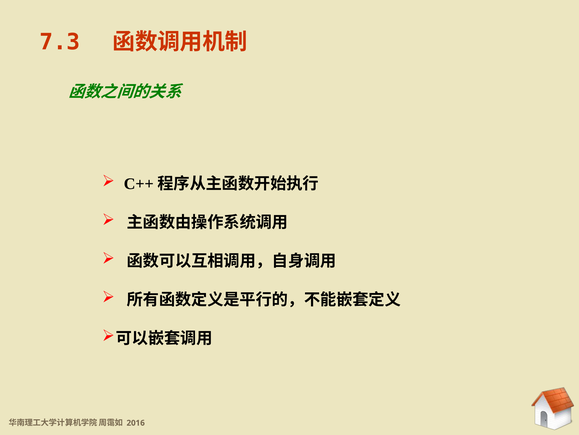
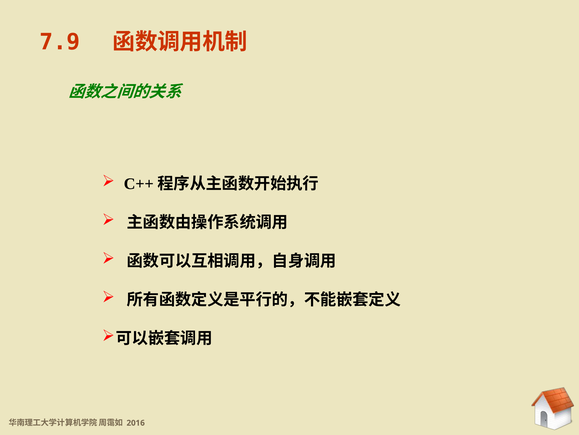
7.3: 7.3 -> 7.9
